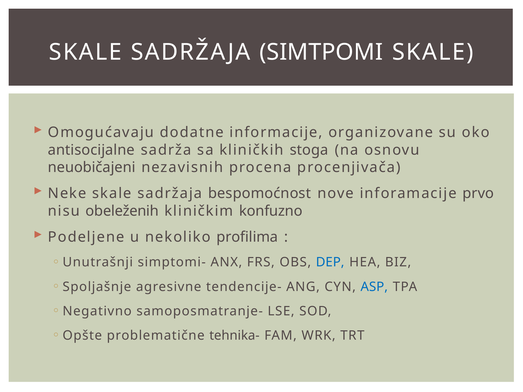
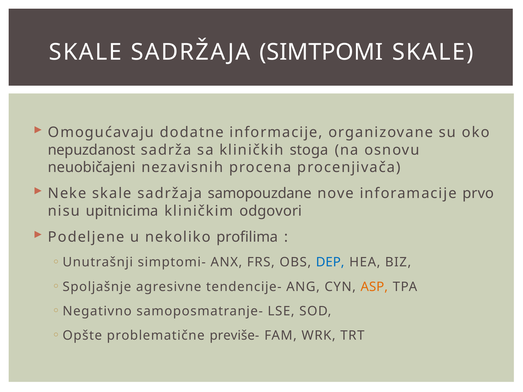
antisocijalne: antisocijalne -> nepuzdanost
bespomoćnost: bespomoćnost -> samopouzdane
obeleženih: obeleženih -> upitnicima
konfuzno: konfuzno -> odgovori
ASP colour: blue -> orange
tehnika-: tehnika- -> previše-
